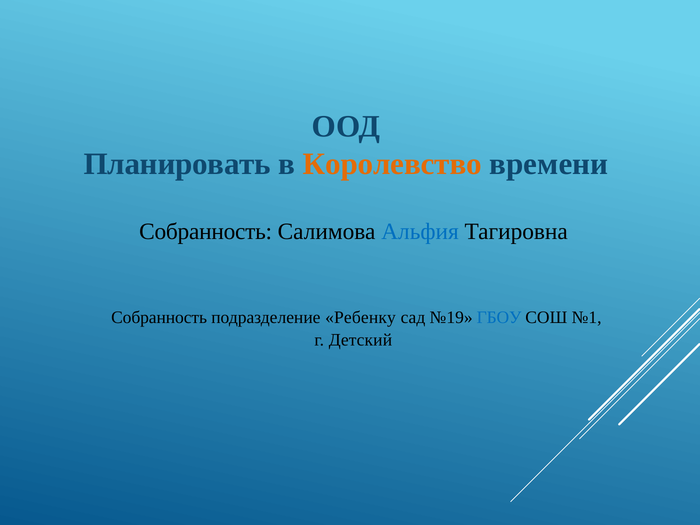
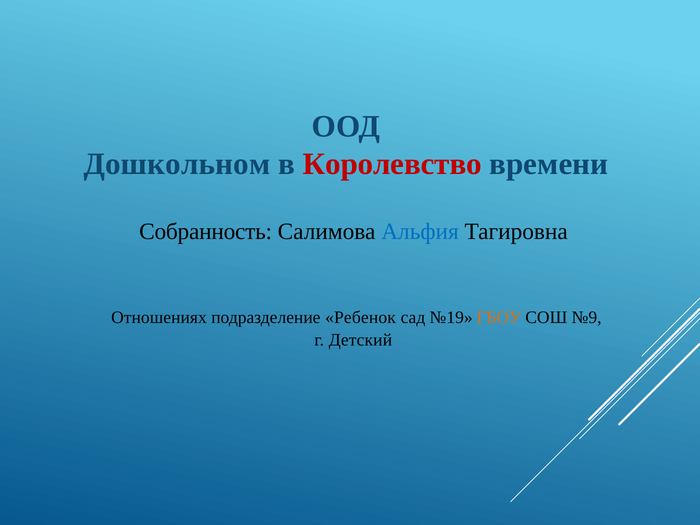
Планировать: Планировать -> Дошкольном
Королевство colour: orange -> red
Собранность at (159, 318): Собранность -> Отношениях
Ребенку: Ребенку -> Ребенок
ГБОУ colour: blue -> orange
№1: №1 -> №9
